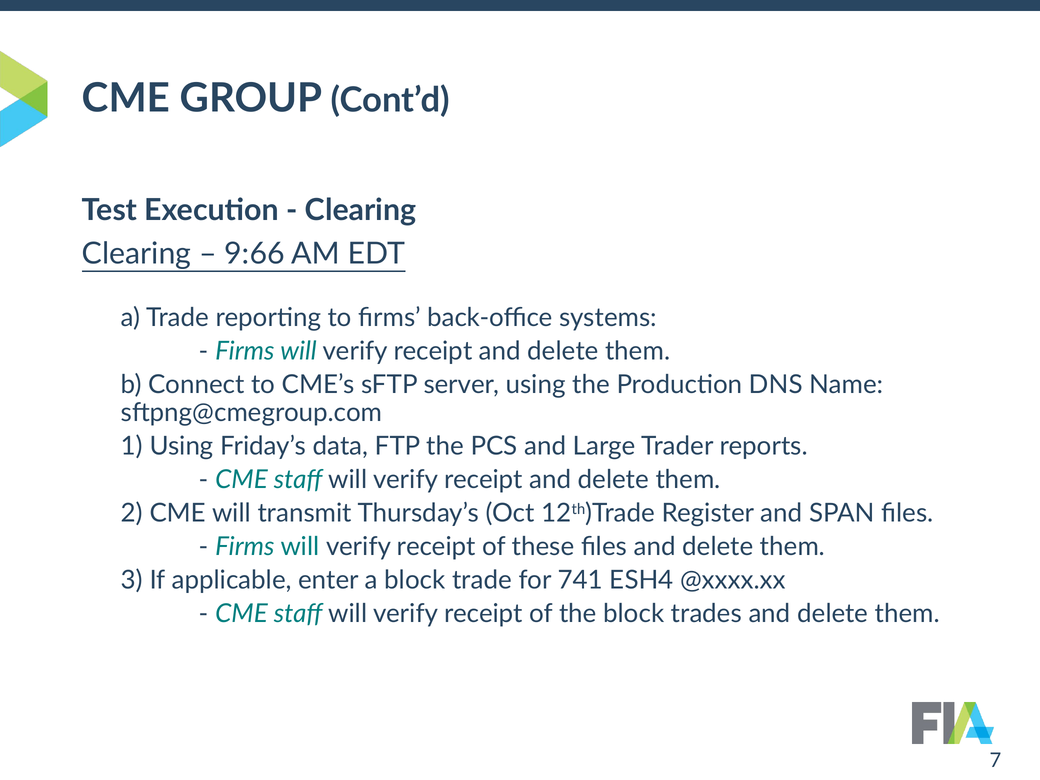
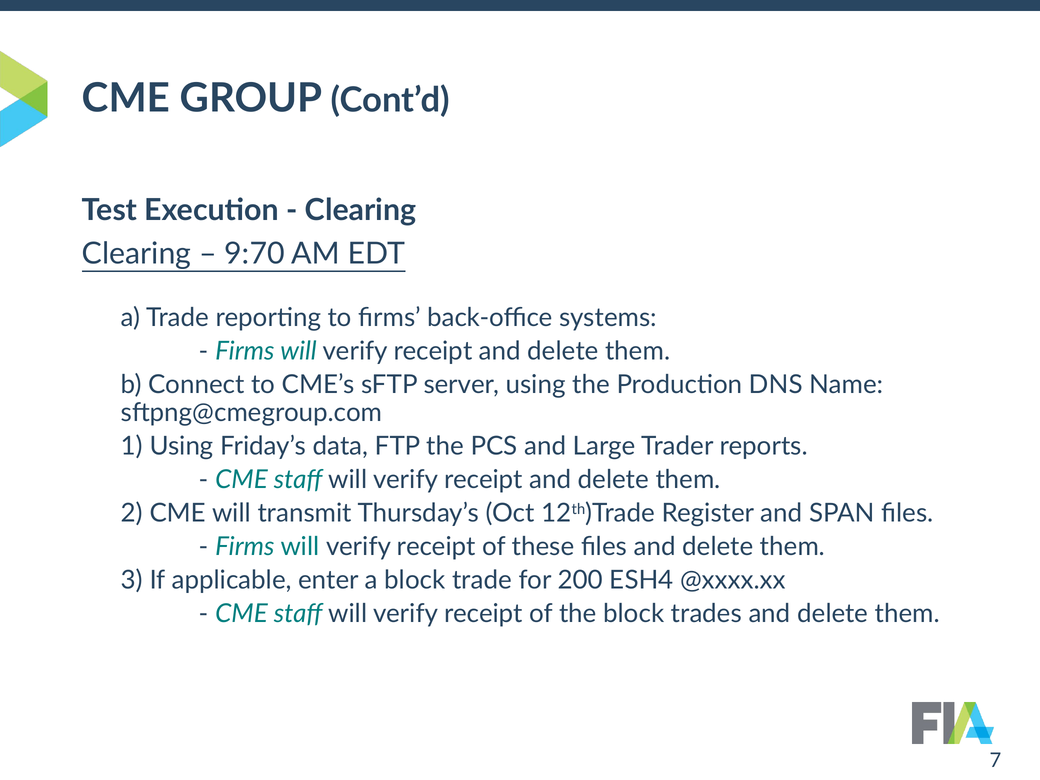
9:66: 9:66 -> 9:70
741: 741 -> 200
